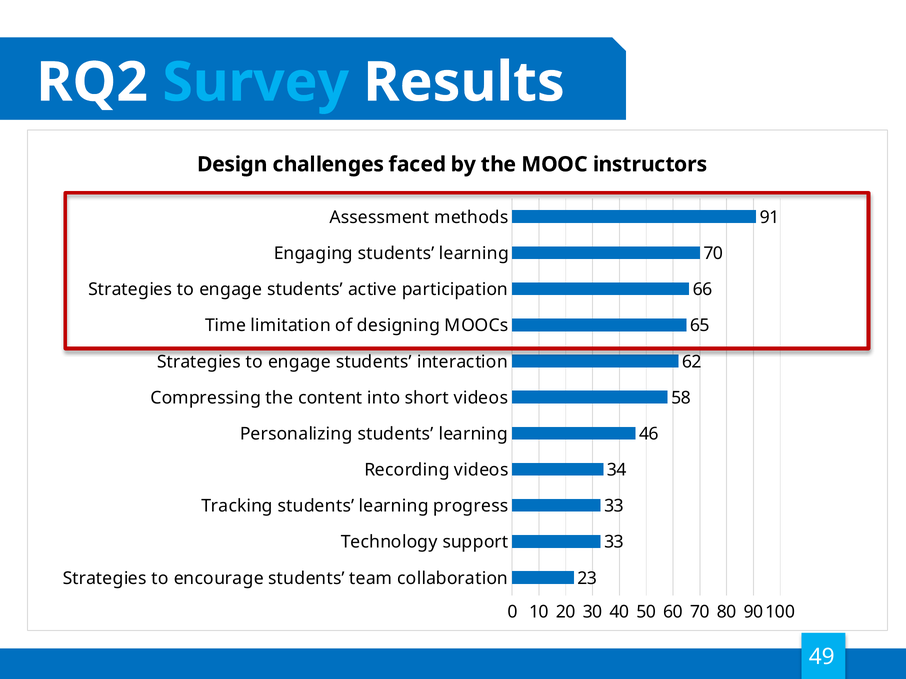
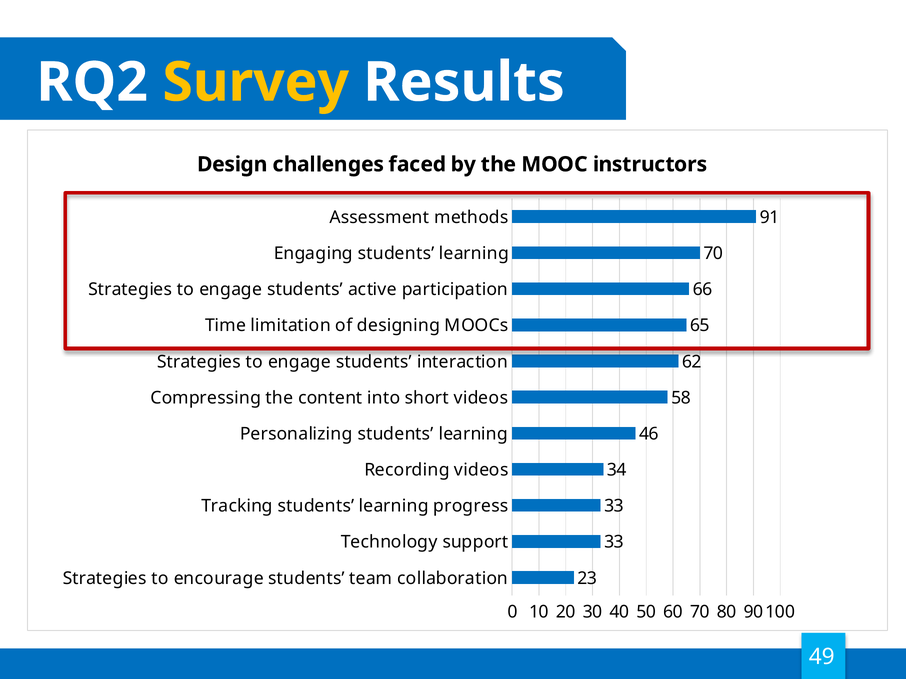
Survey colour: light blue -> yellow
